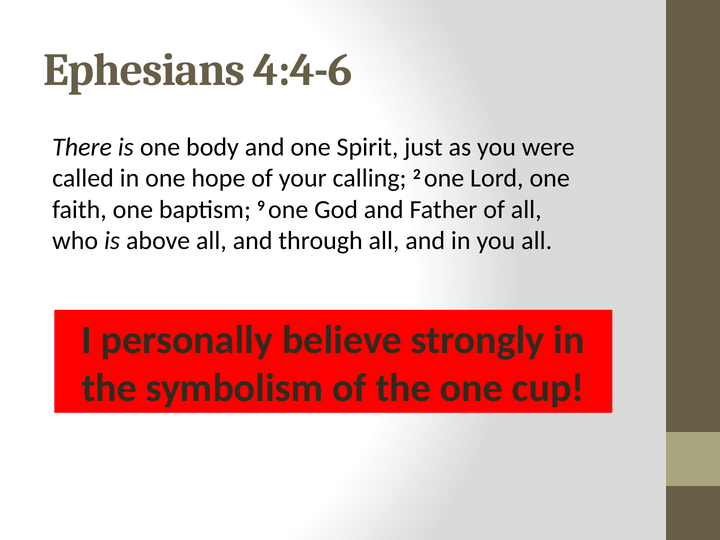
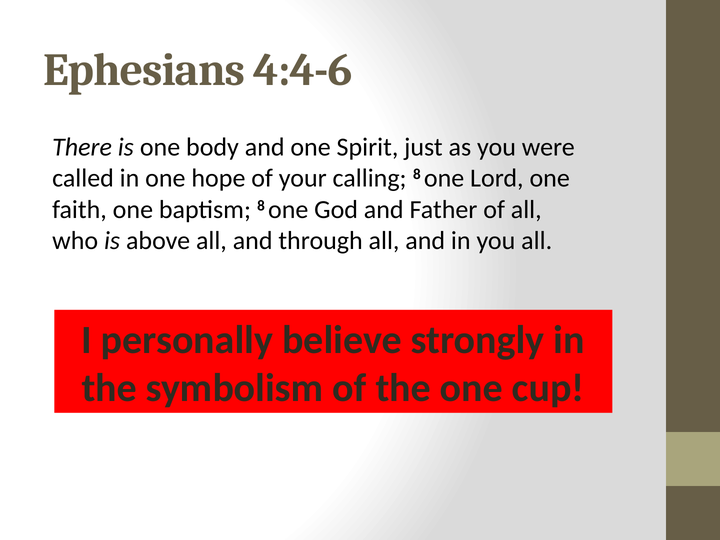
calling 2: 2 -> 8
baptism 9: 9 -> 8
